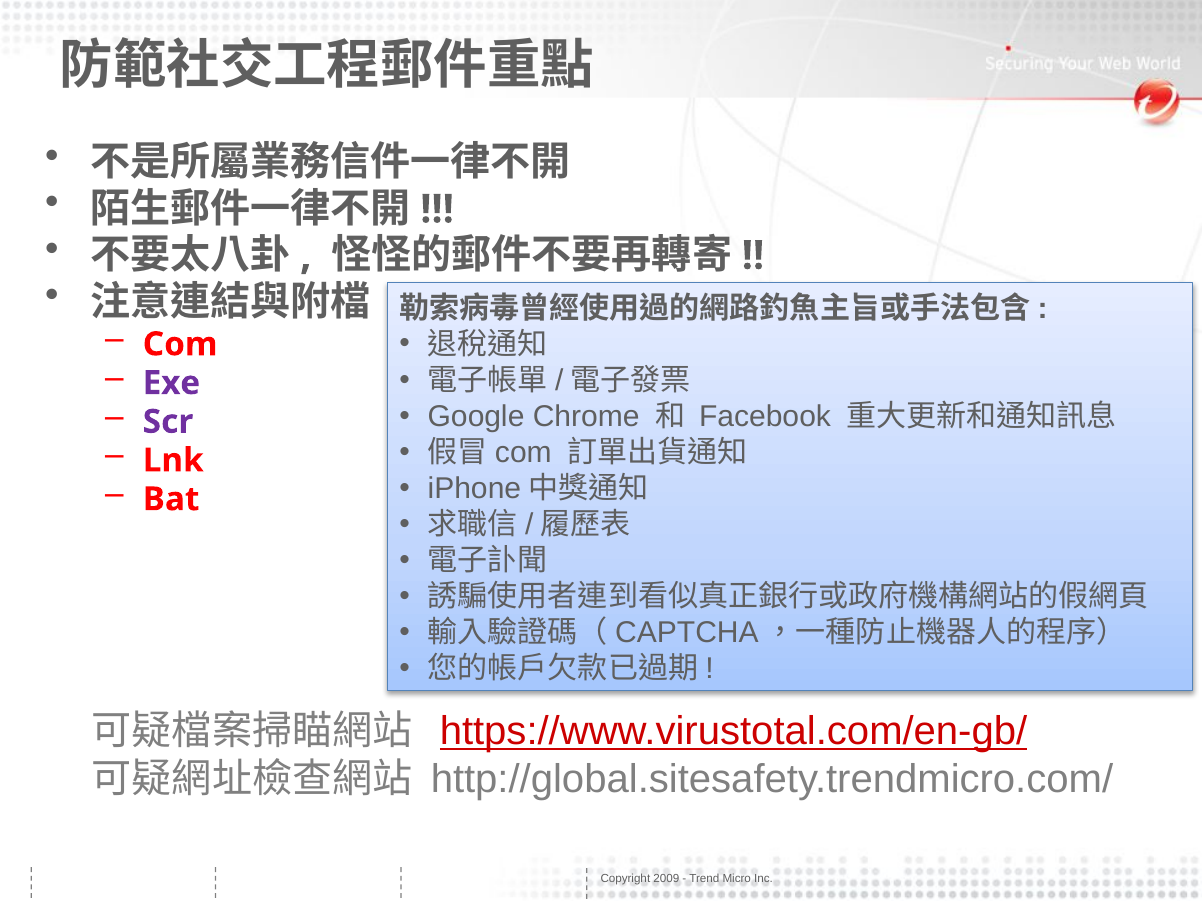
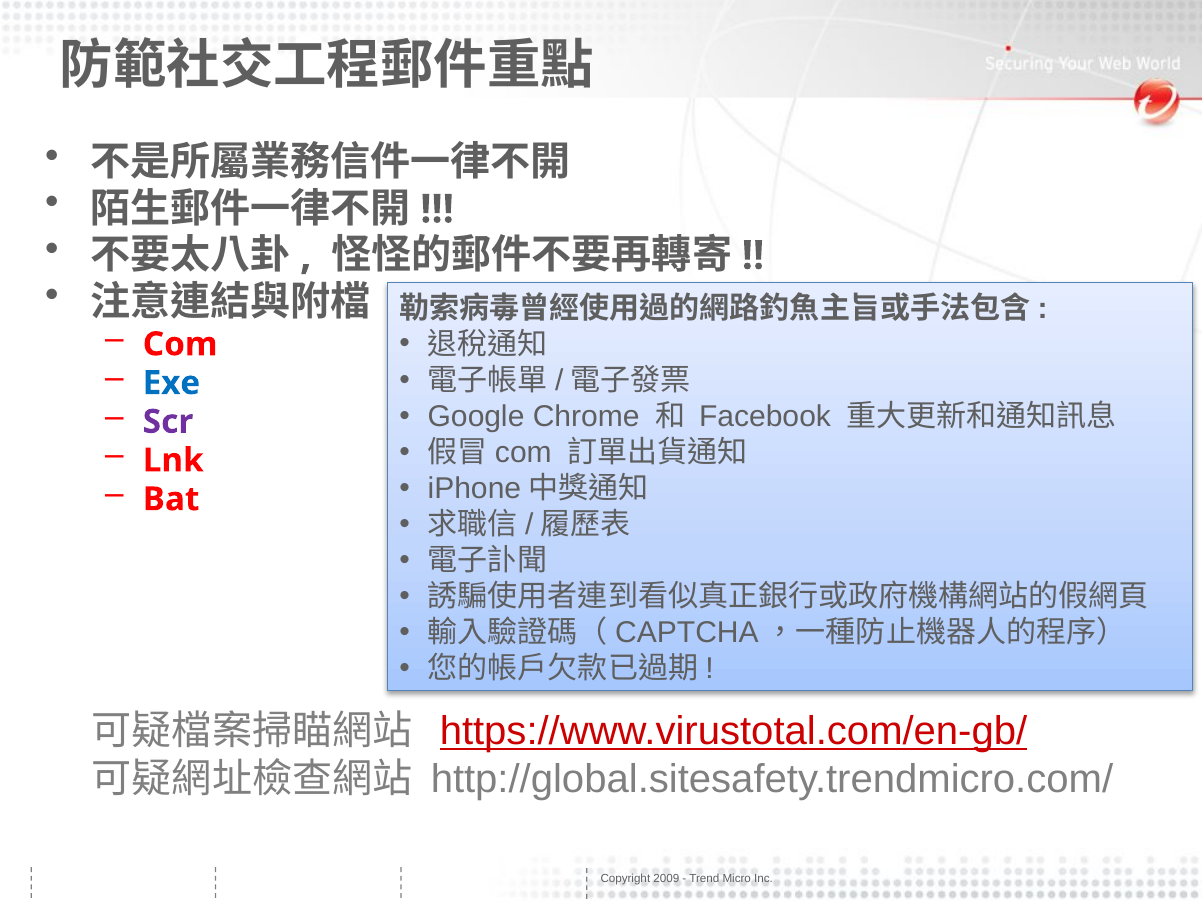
Exe colour: purple -> blue
